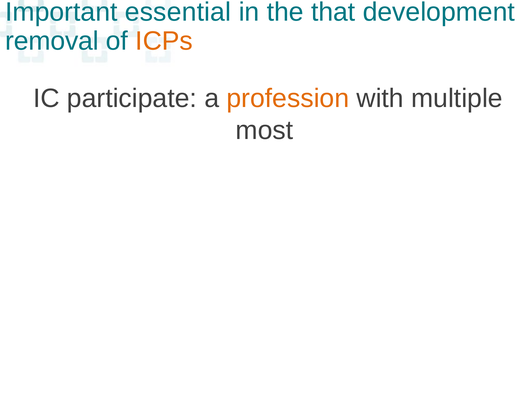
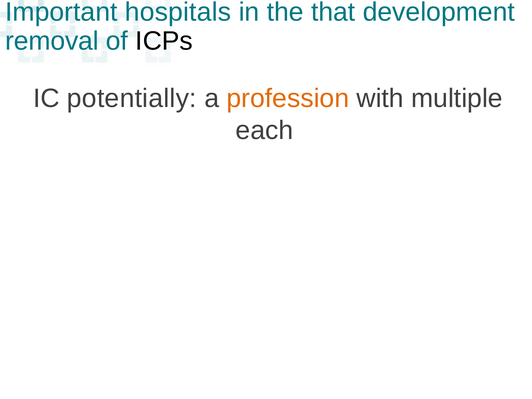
essential: essential -> hospitals
ICPs colour: orange -> black
participate: participate -> potentially
most: most -> each
